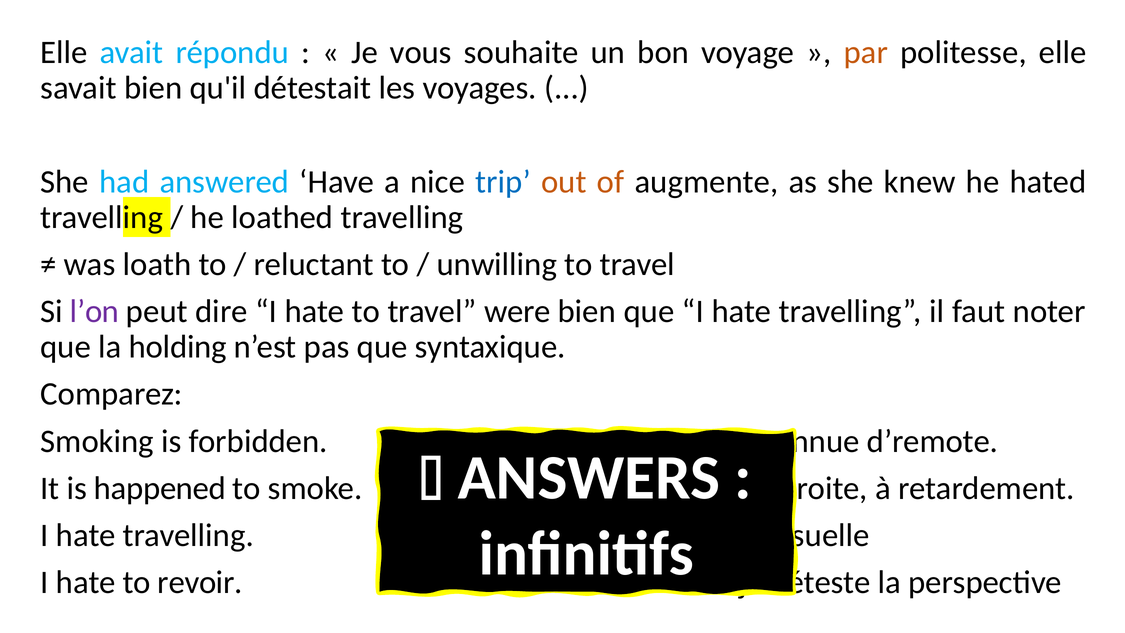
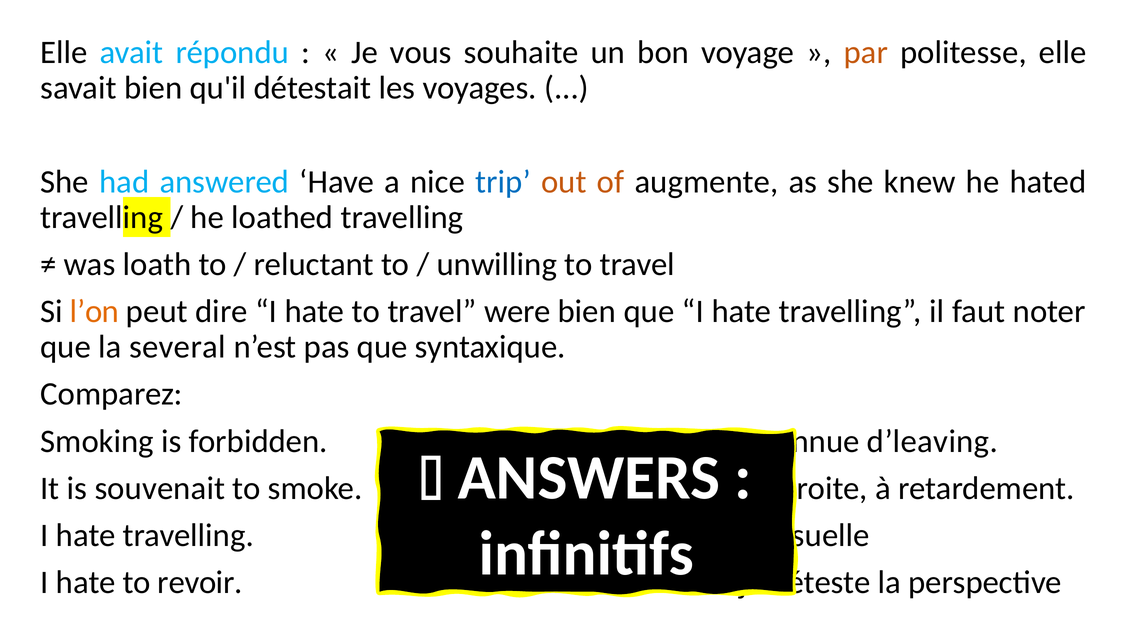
l’on colour: purple -> orange
holding: holding -> several
d’remote: d’remote -> d’leaving
happened: happened -> souvenait
